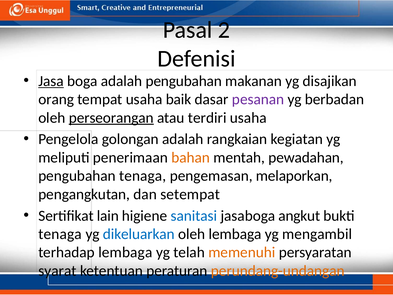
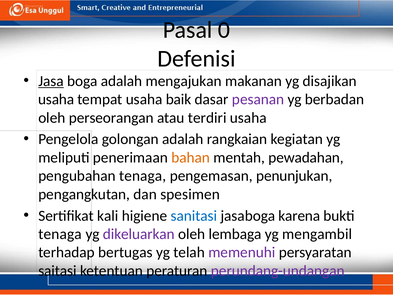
2: 2 -> 0
adalah pengubahan: pengubahan -> mengajukan
orang at (56, 99): orang -> usaha
perseorangan underline: present -> none
melaporkan: melaporkan -> penunjukan
setempat: setempat -> spesimen
lain: lain -> kali
angkut: angkut -> karena
dikeluarkan colour: blue -> purple
terhadap lembaga: lembaga -> bertugas
memenuhi colour: orange -> purple
syarat: syarat -> saitasi
perundang-undangan colour: orange -> purple
